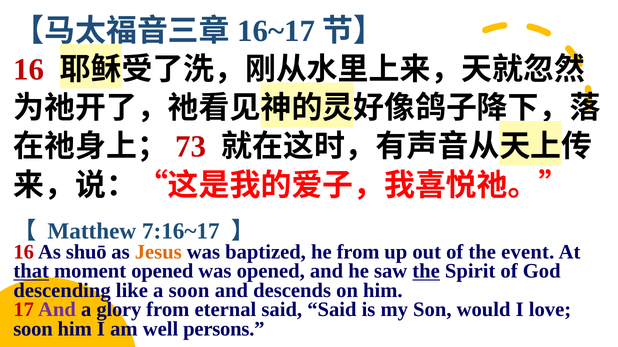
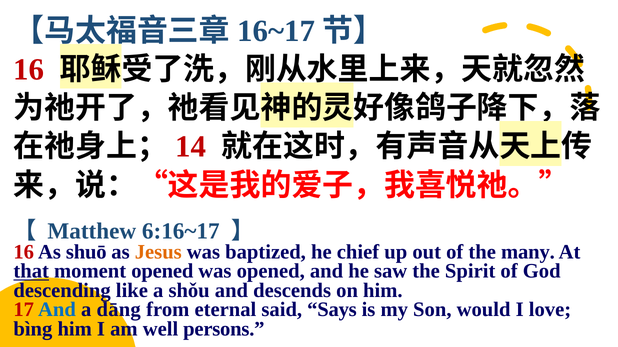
73: 73 -> 14
7:16~17: 7:16~17 -> 6:16~17
he from: from -> chief
event: event -> many
the at (426, 272) underline: present -> none
a soon: soon -> shǒu
And at (57, 310) colour: purple -> blue
glory: glory -> dāng
said Said: Said -> Says
soon at (33, 330): soon -> bìng
